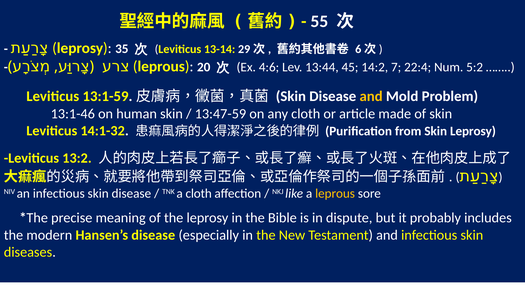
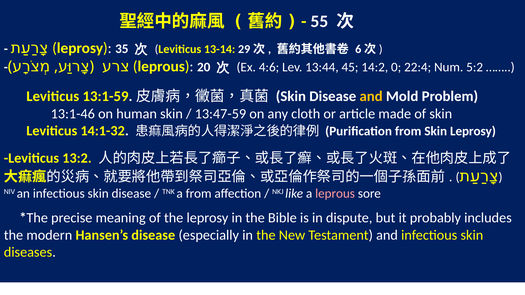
7: 7 -> 0
a cloth: cloth -> from
leprous at (335, 194) colour: yellow -> pink
